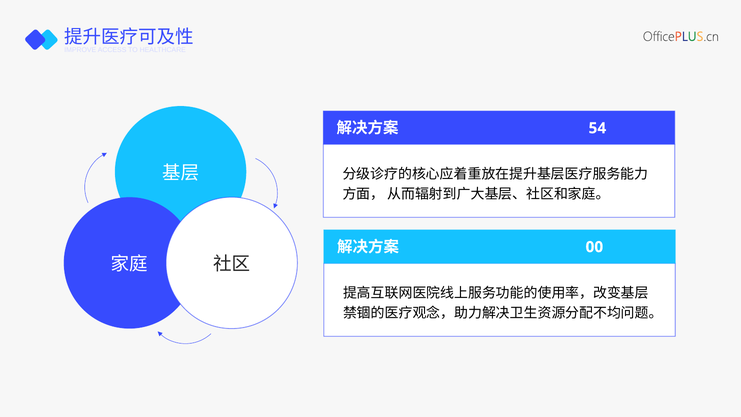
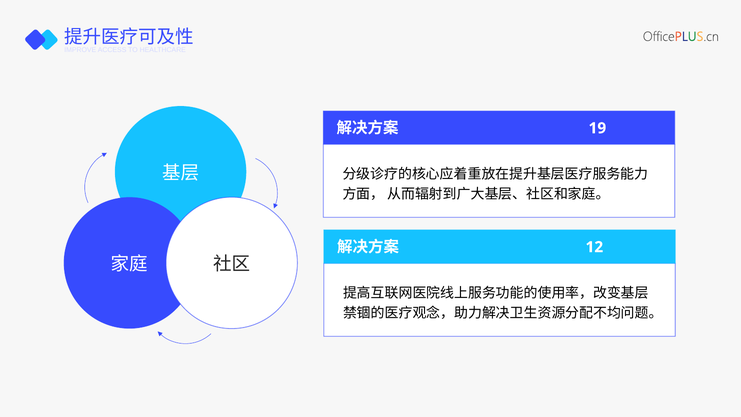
54: 54 -> 19
00: 00 -> 12
